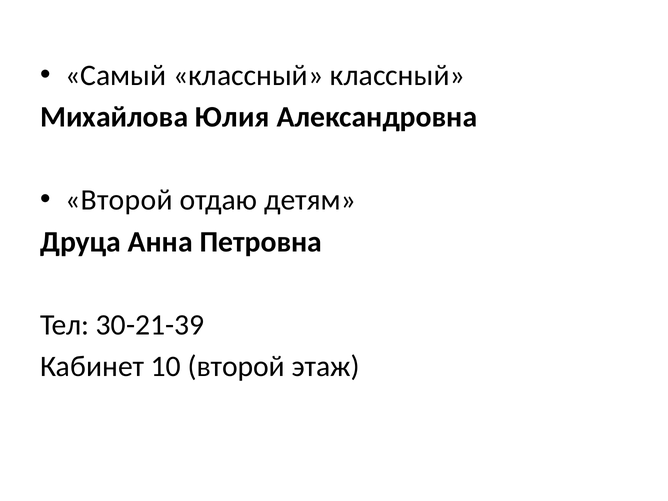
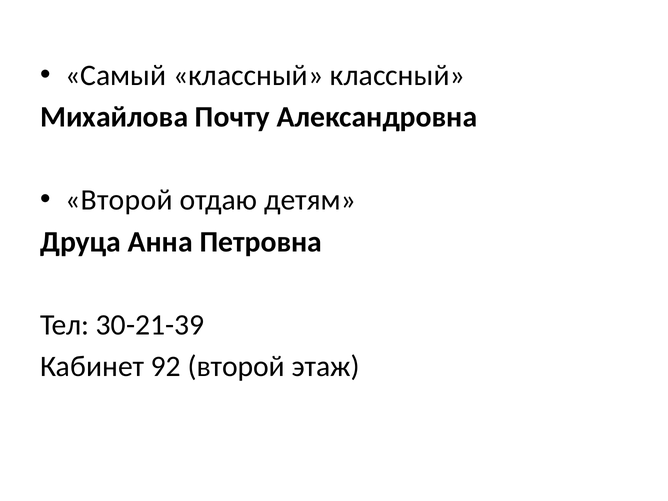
Юлия: Юлия -> Почту
10: 10 -> 92
